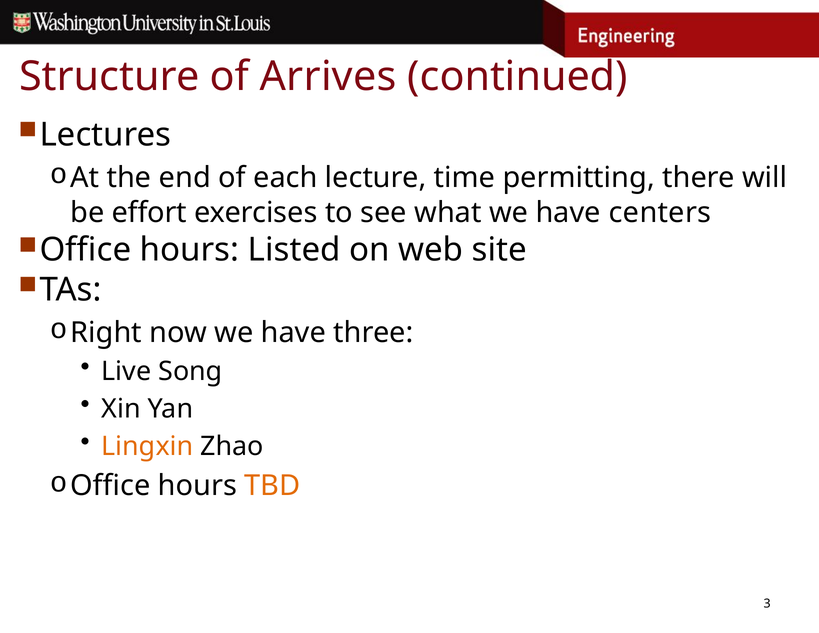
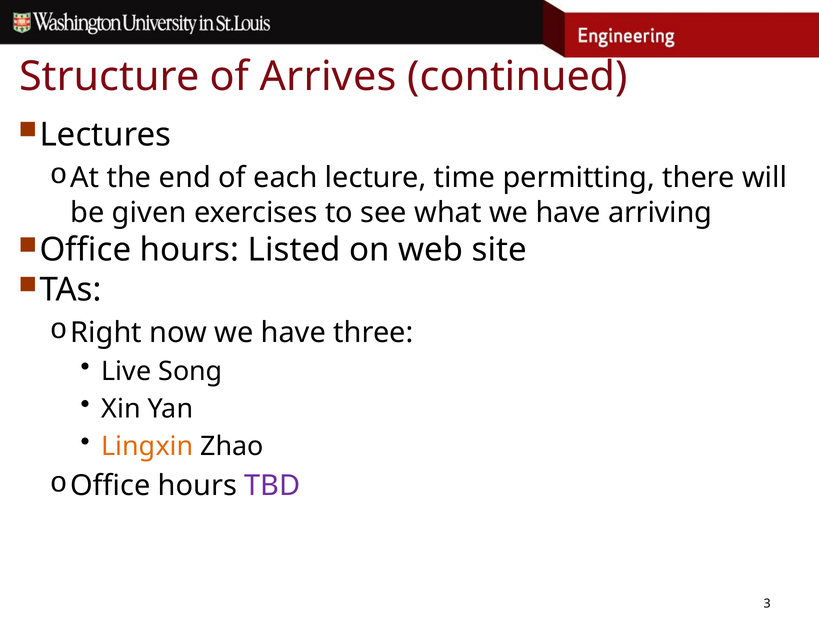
effort: effort -> given
centers: centers -> arriving
TBD colour: orange -> purple
